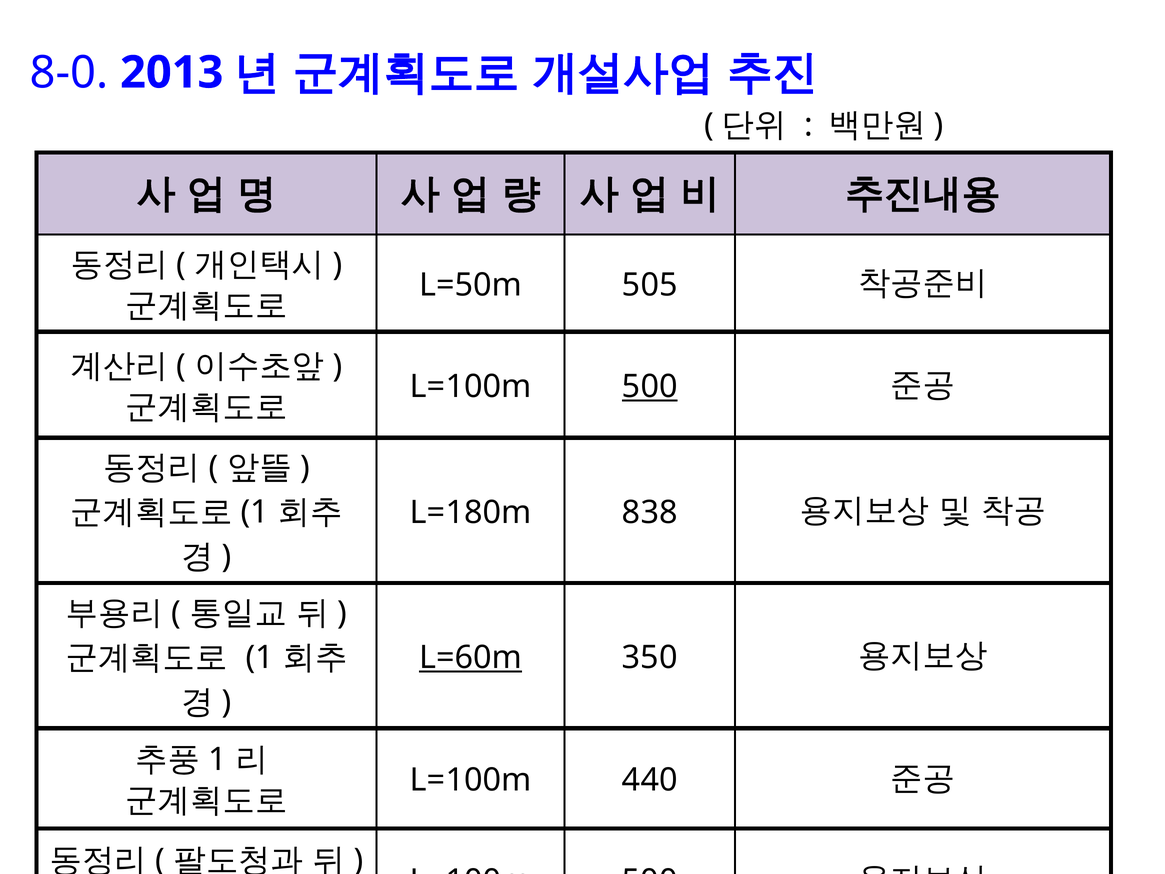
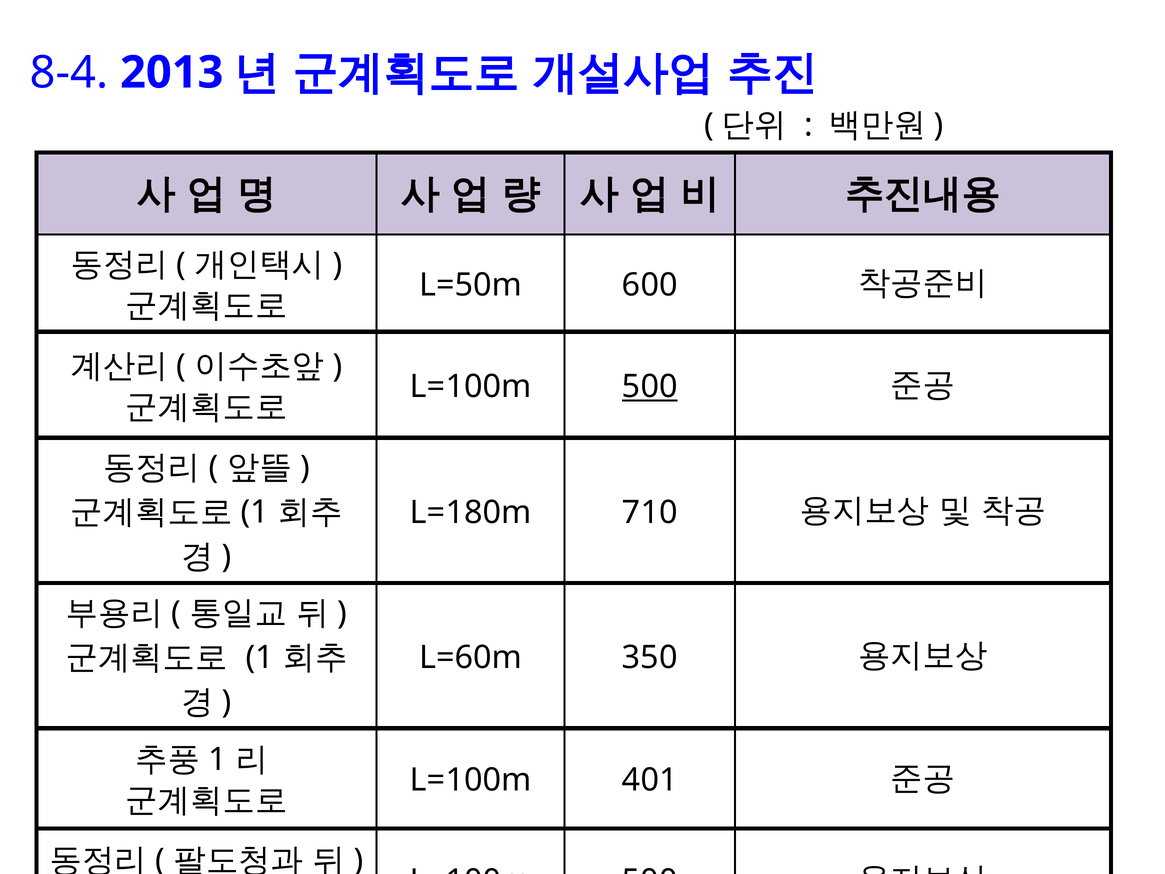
8-0: 8-0 -> 8-4
505: 505 -> 600
838: 838 -> 710
L=60m underline: present -> none
440: 440 -> 401
